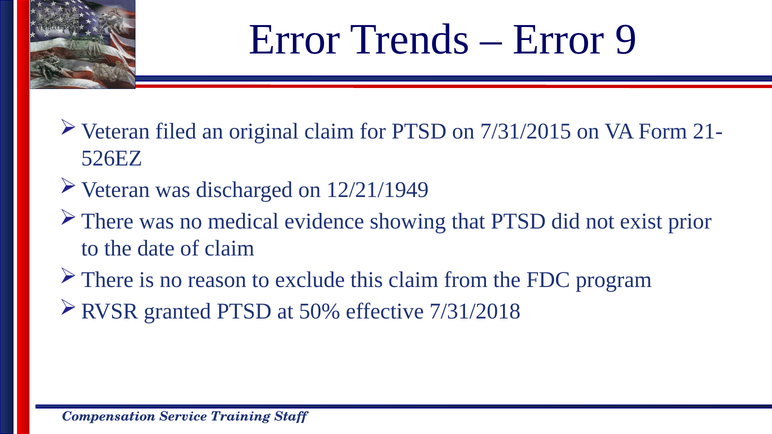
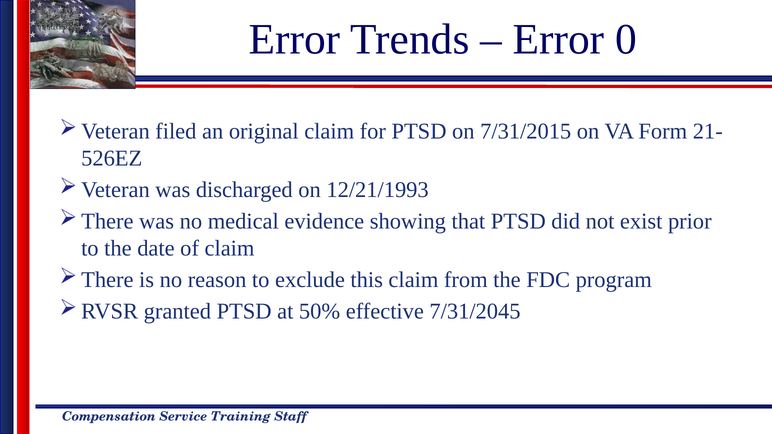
9: 9 -> 0
12/21/1949: 12/21/1949 -> 12/21/1993
7/31/2018: 7/31/2018 -> 7/31/2045
